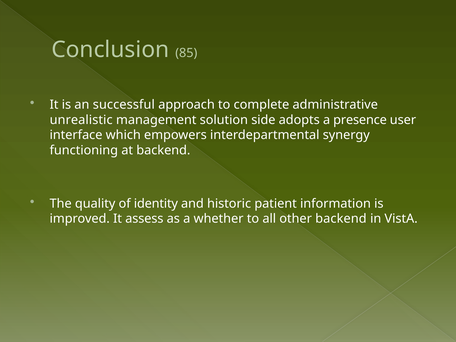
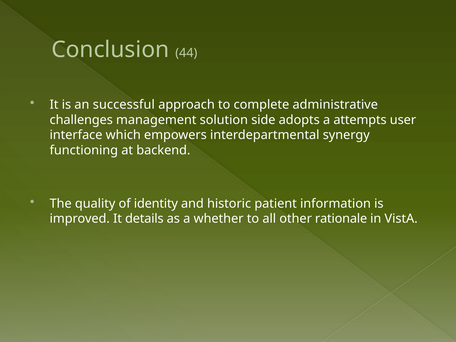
85: 85 -> 44
unrealistic: unrealistic -> challenges
presence: presence -> attempts
assess: assess -> details
other backend: backend -> rationale
